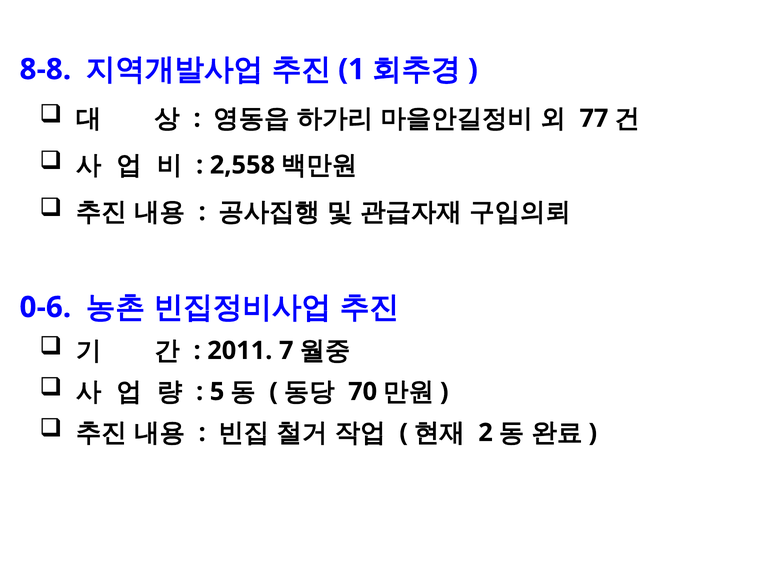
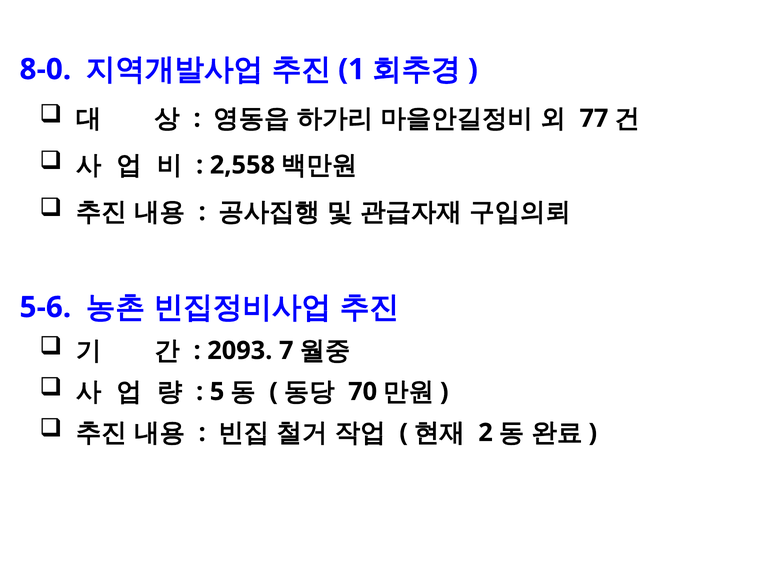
8-8: 8-8 -> 8-0
0-6: 0-6 -> 5-6
2011: 2011 -> 2093
